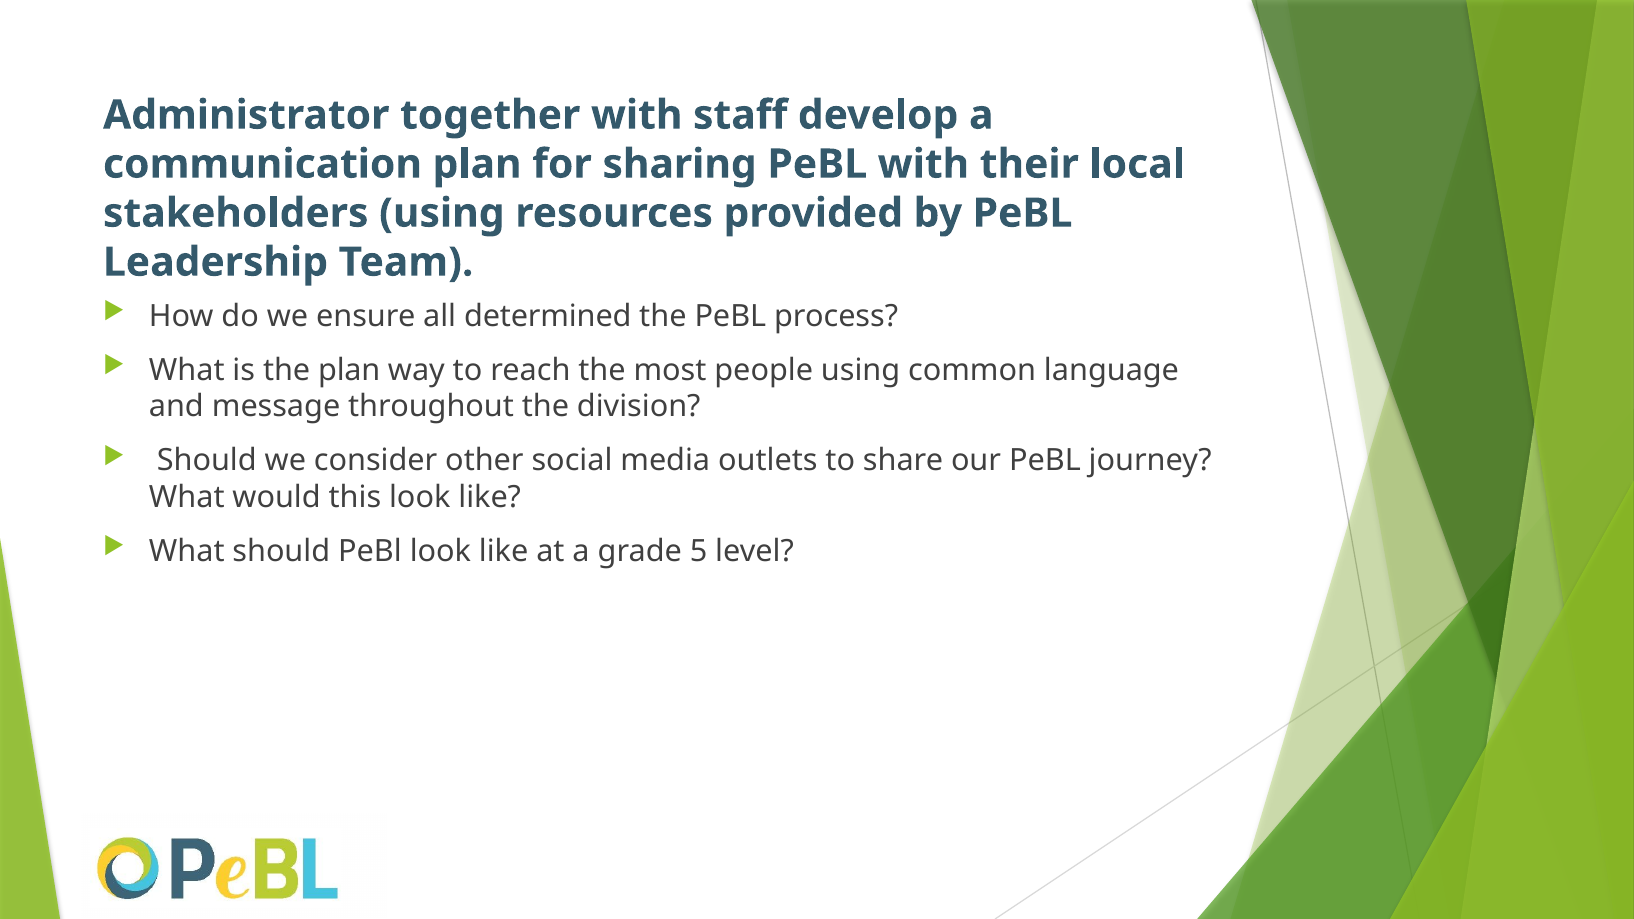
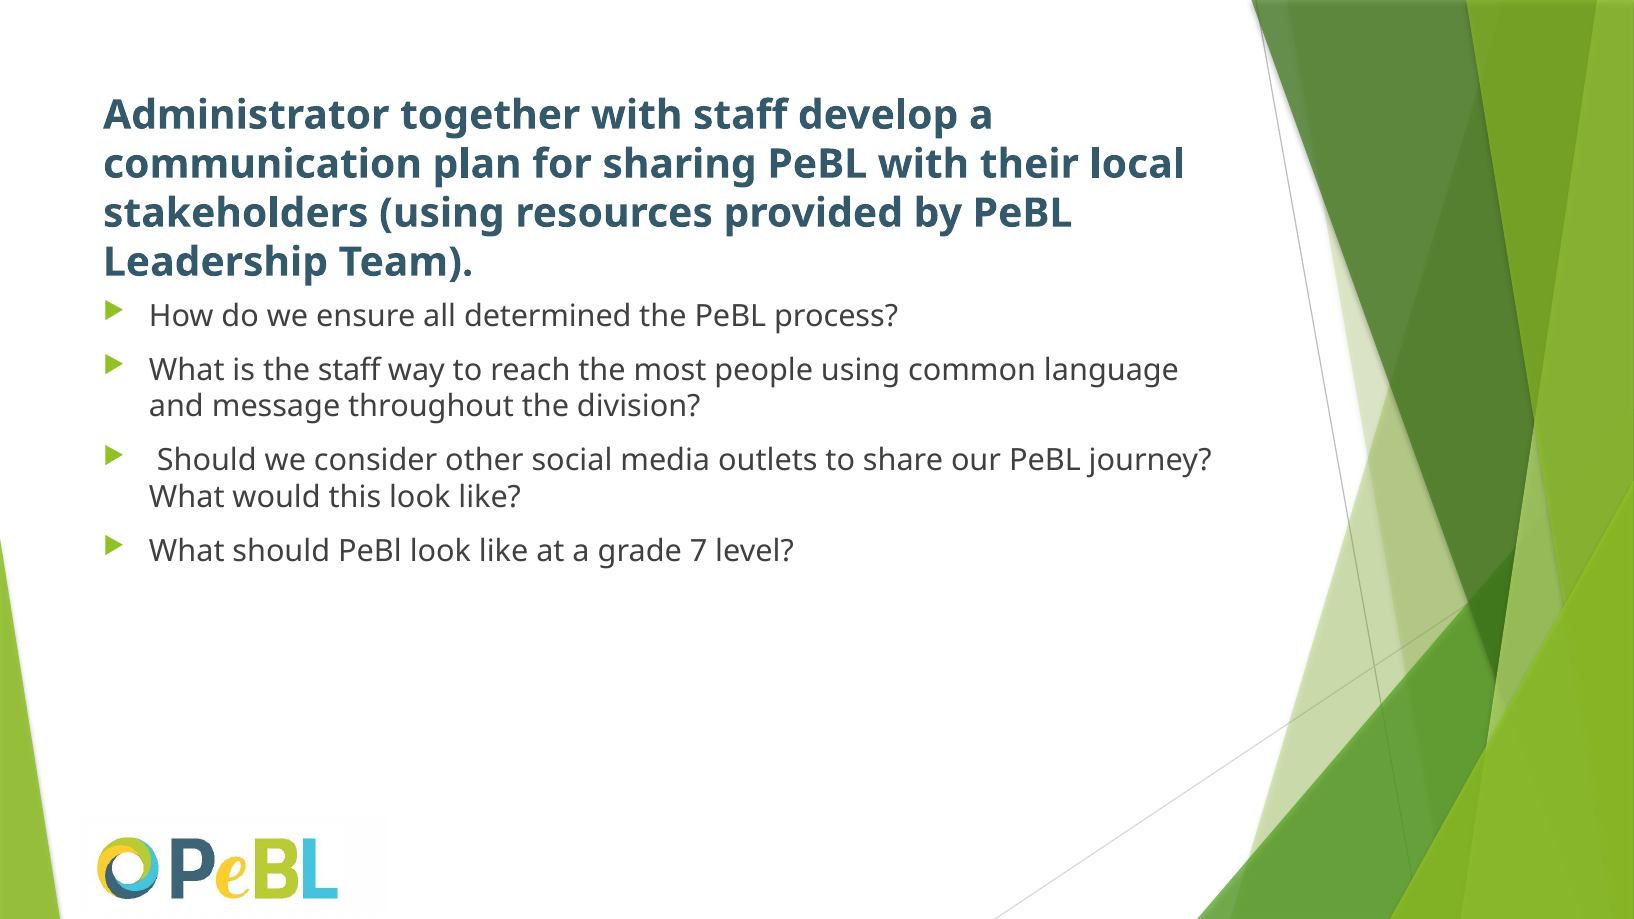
the plan: plan -> staff
5: 5 -> 7
